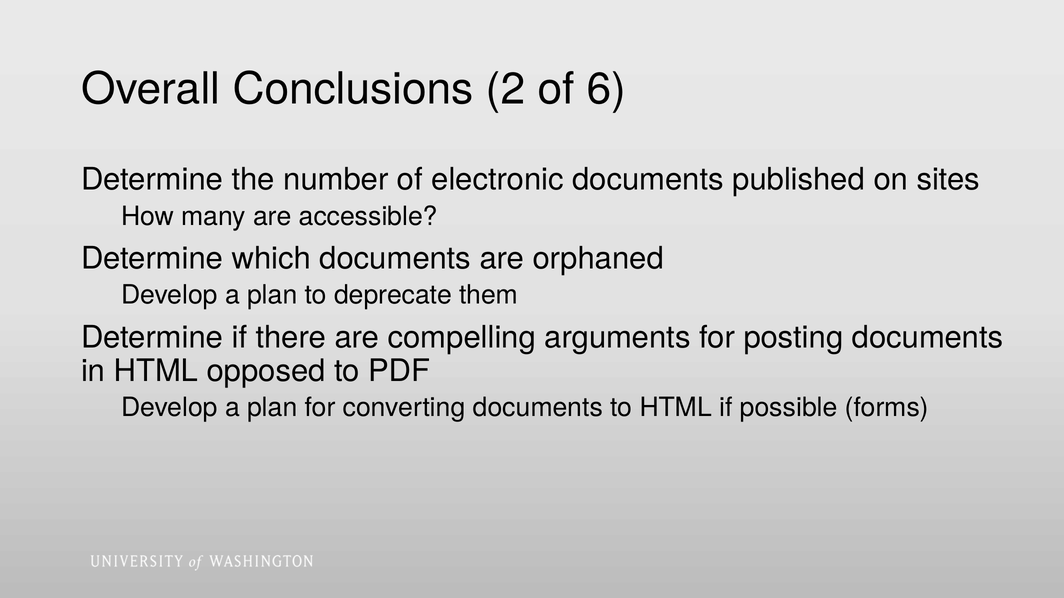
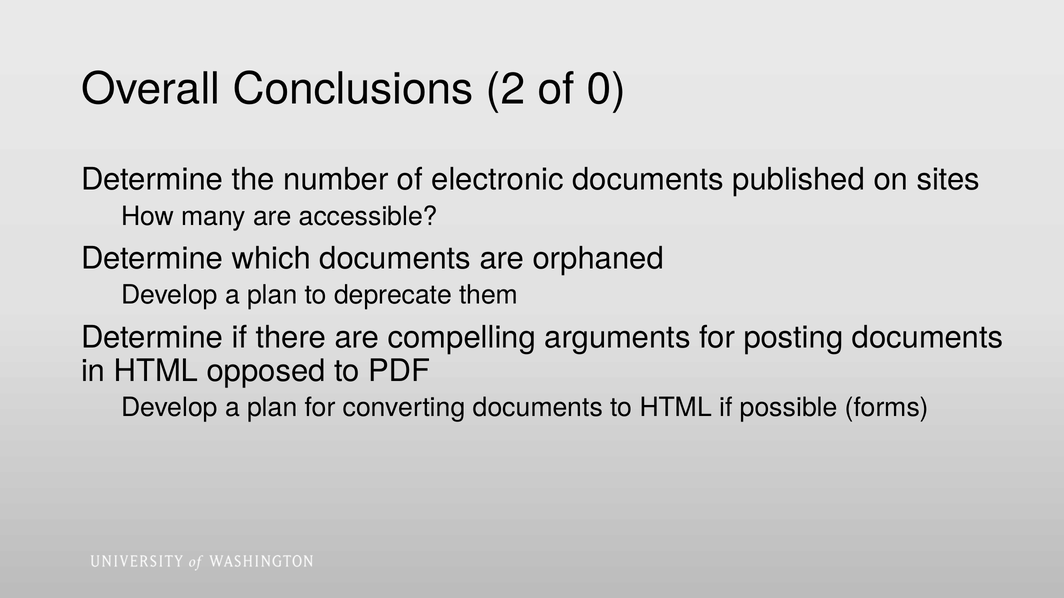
6: 6 -> 0
